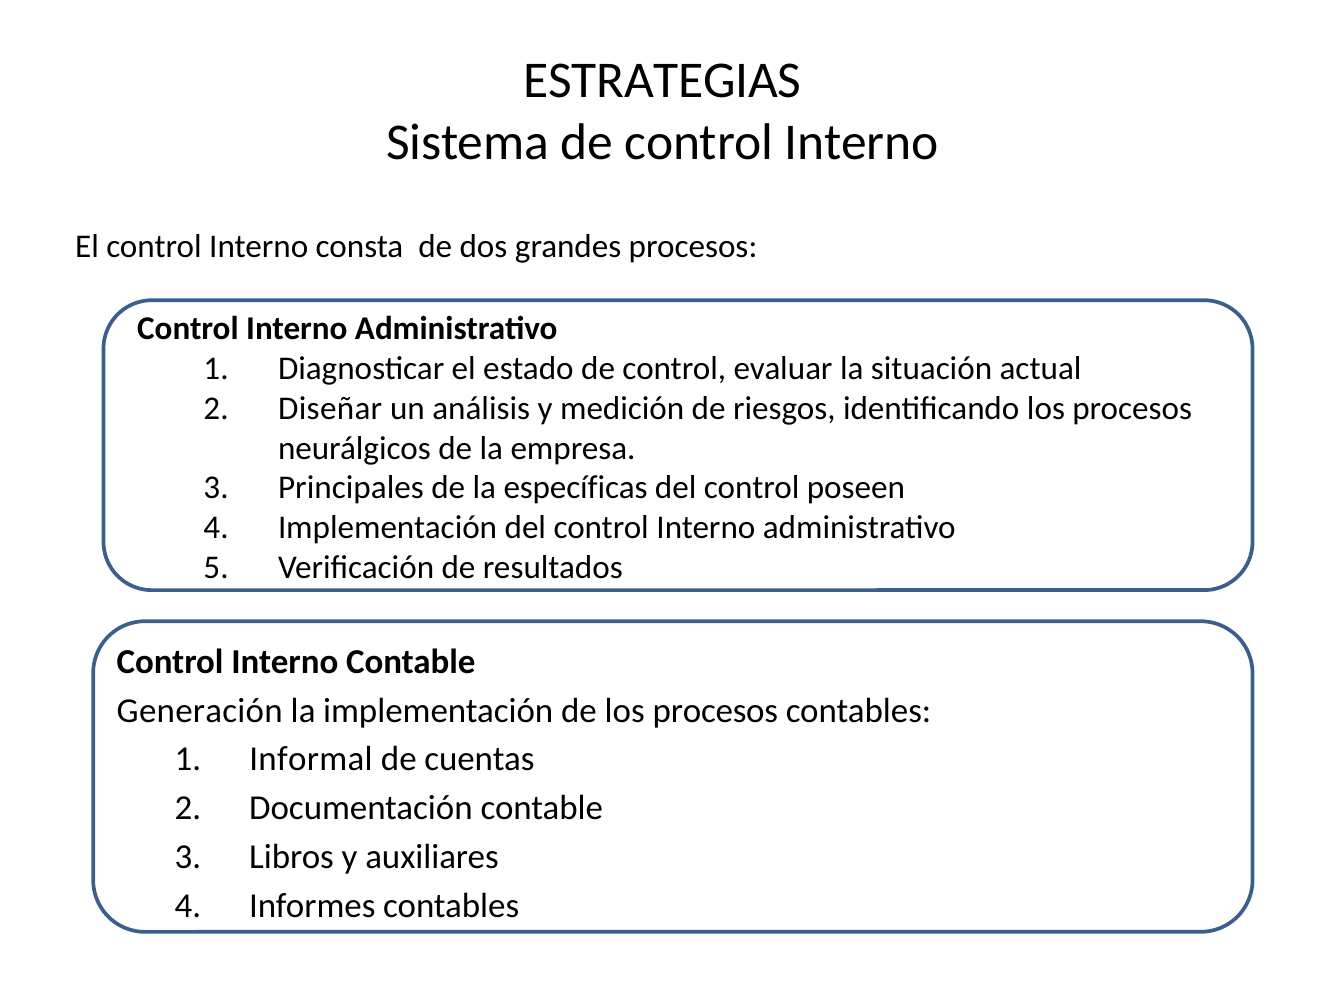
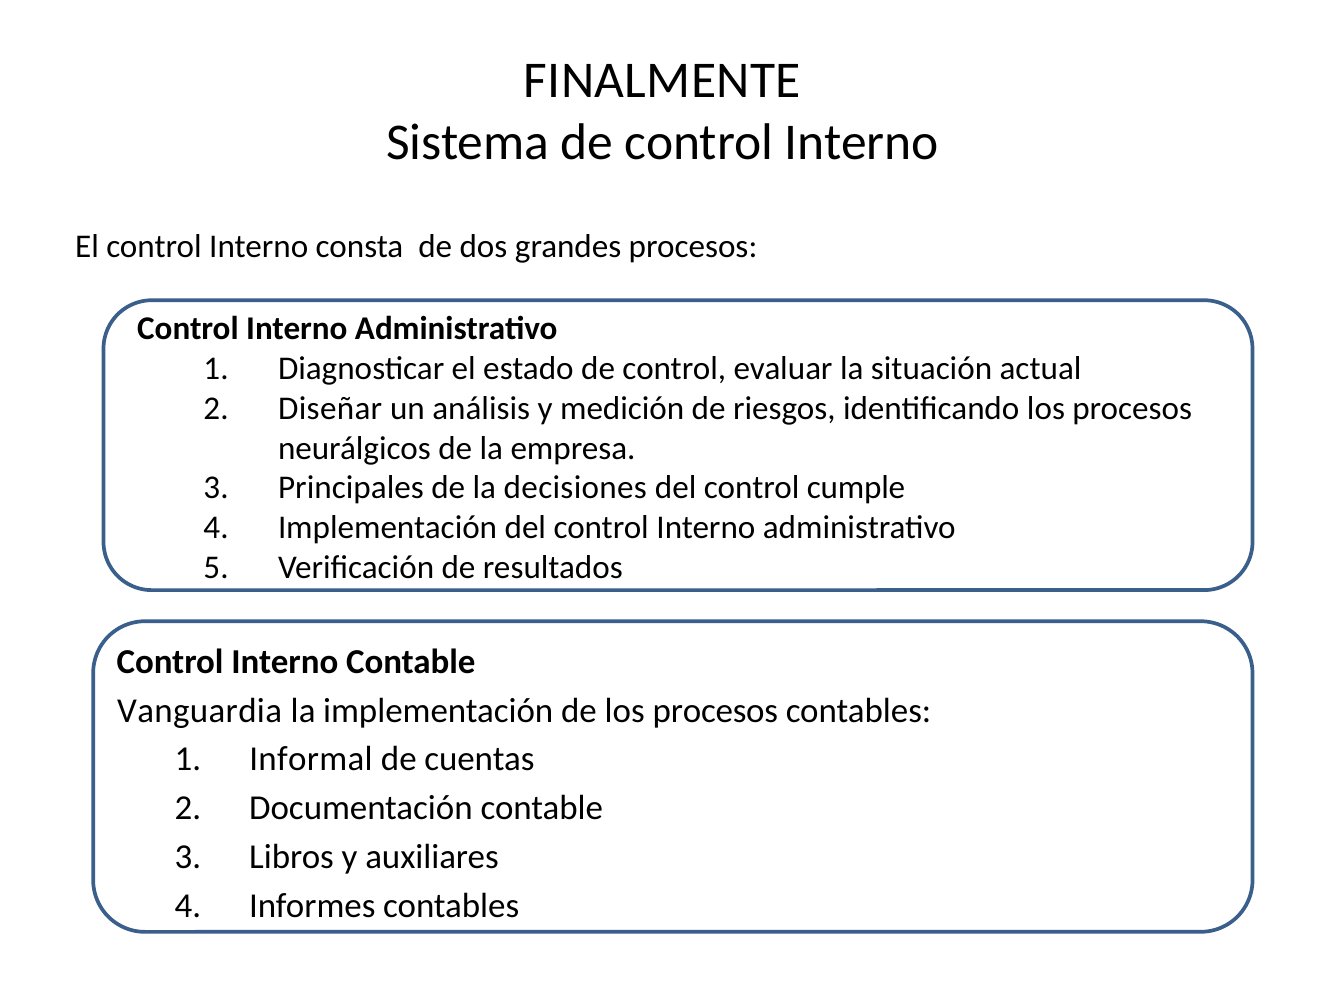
ESTRATEGIAS: ESTRATEGIAS -> FINALMENTE
específicas: específicas -> decisiones
poseen: poseen -> cumple
Generación: Generación -> Vanguardia
